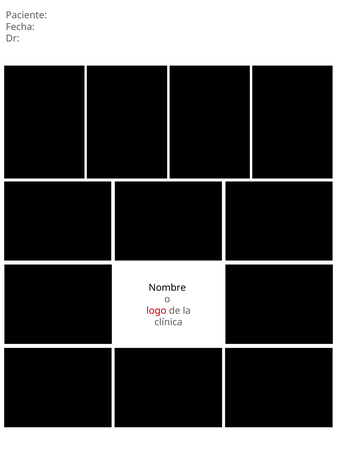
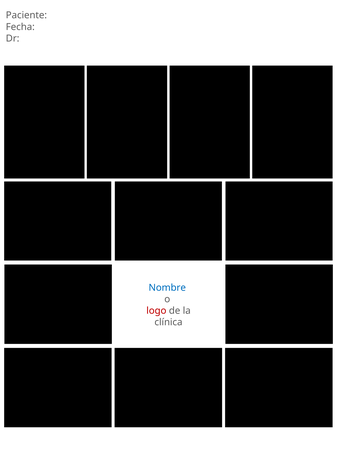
Nombre colour: black -> blue
